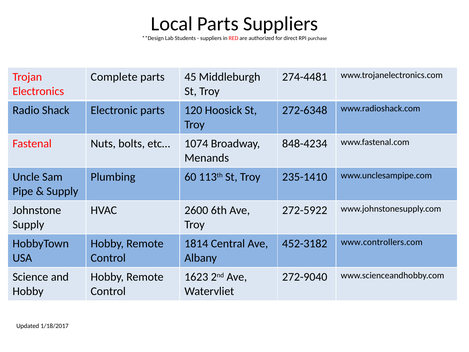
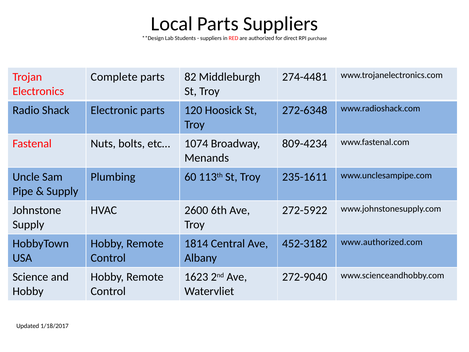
45: 45 -> 82
848-4234: 848-4234 -> 809-4234
235-1410: 235-1410 -> 235-1611
www.controllers.com: www.controllers.com -> www.authorized.com
